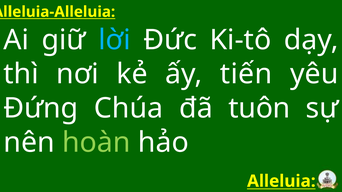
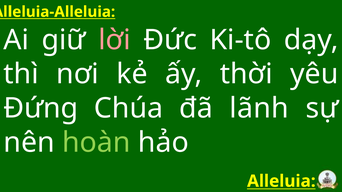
lời colour: light blue -> pink
tiến: tiến -> thời
tuôn: tuôn -> lãnh
